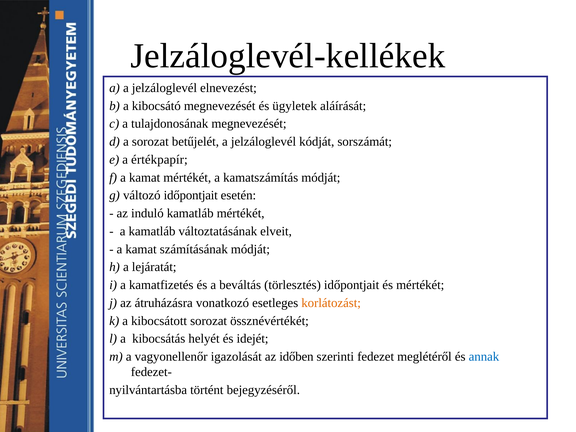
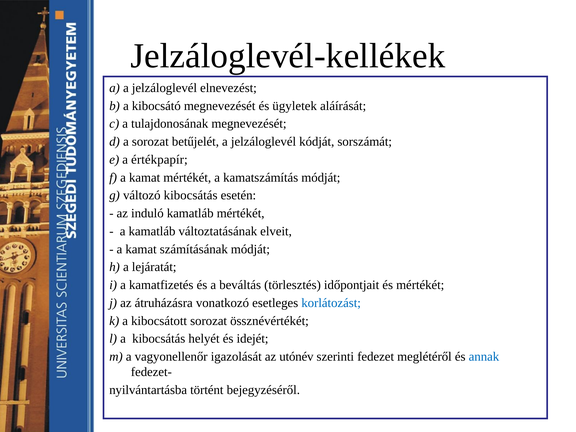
változó időpontjait: időpontjait -> kibocsátás
korlátozást colour: orange -> blue
időben: időben -> utónév
